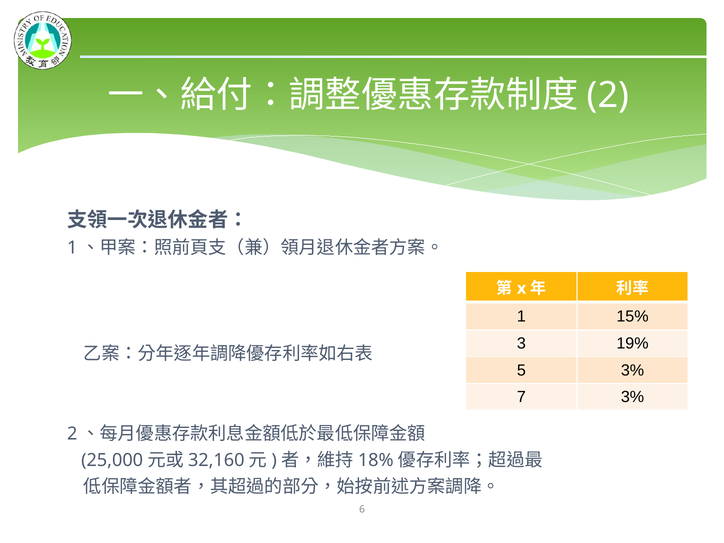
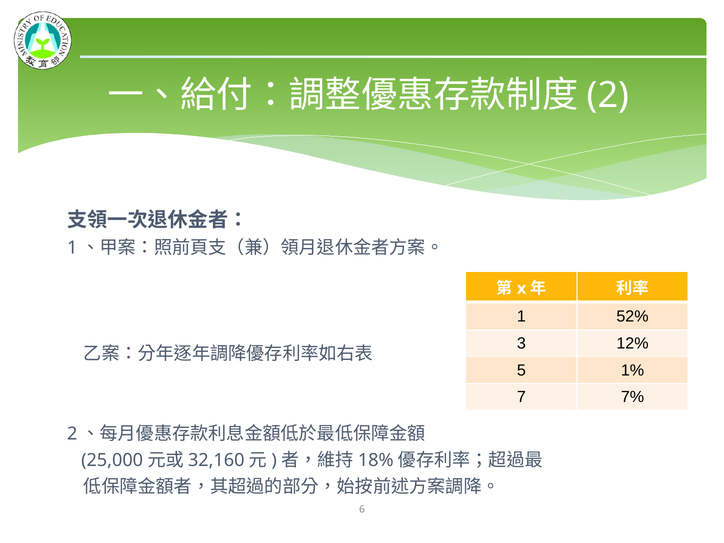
15%: 15% -> 52%
19%: 19% -> 12%
5 3%: 3% -> 1%
7 3%: 3% -> 7%
